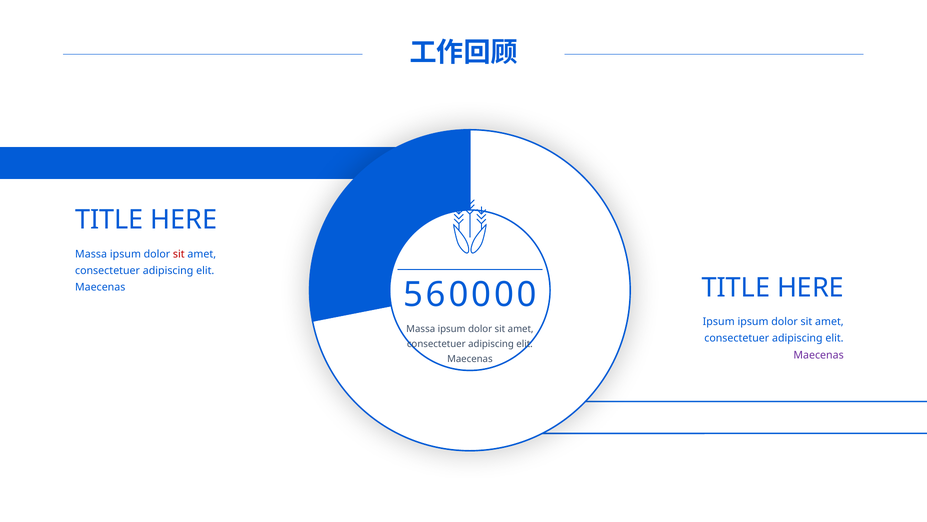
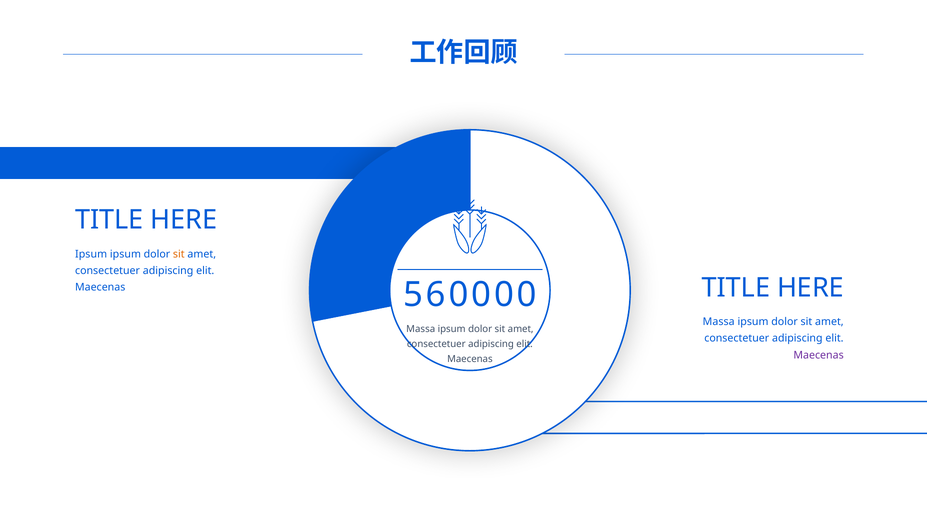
Massa at (91, 254): Massa -> Ipsum
sit at (179, 254) colour: red -> orange
Ipsum at (719, 322): Ipsum -> Massa
